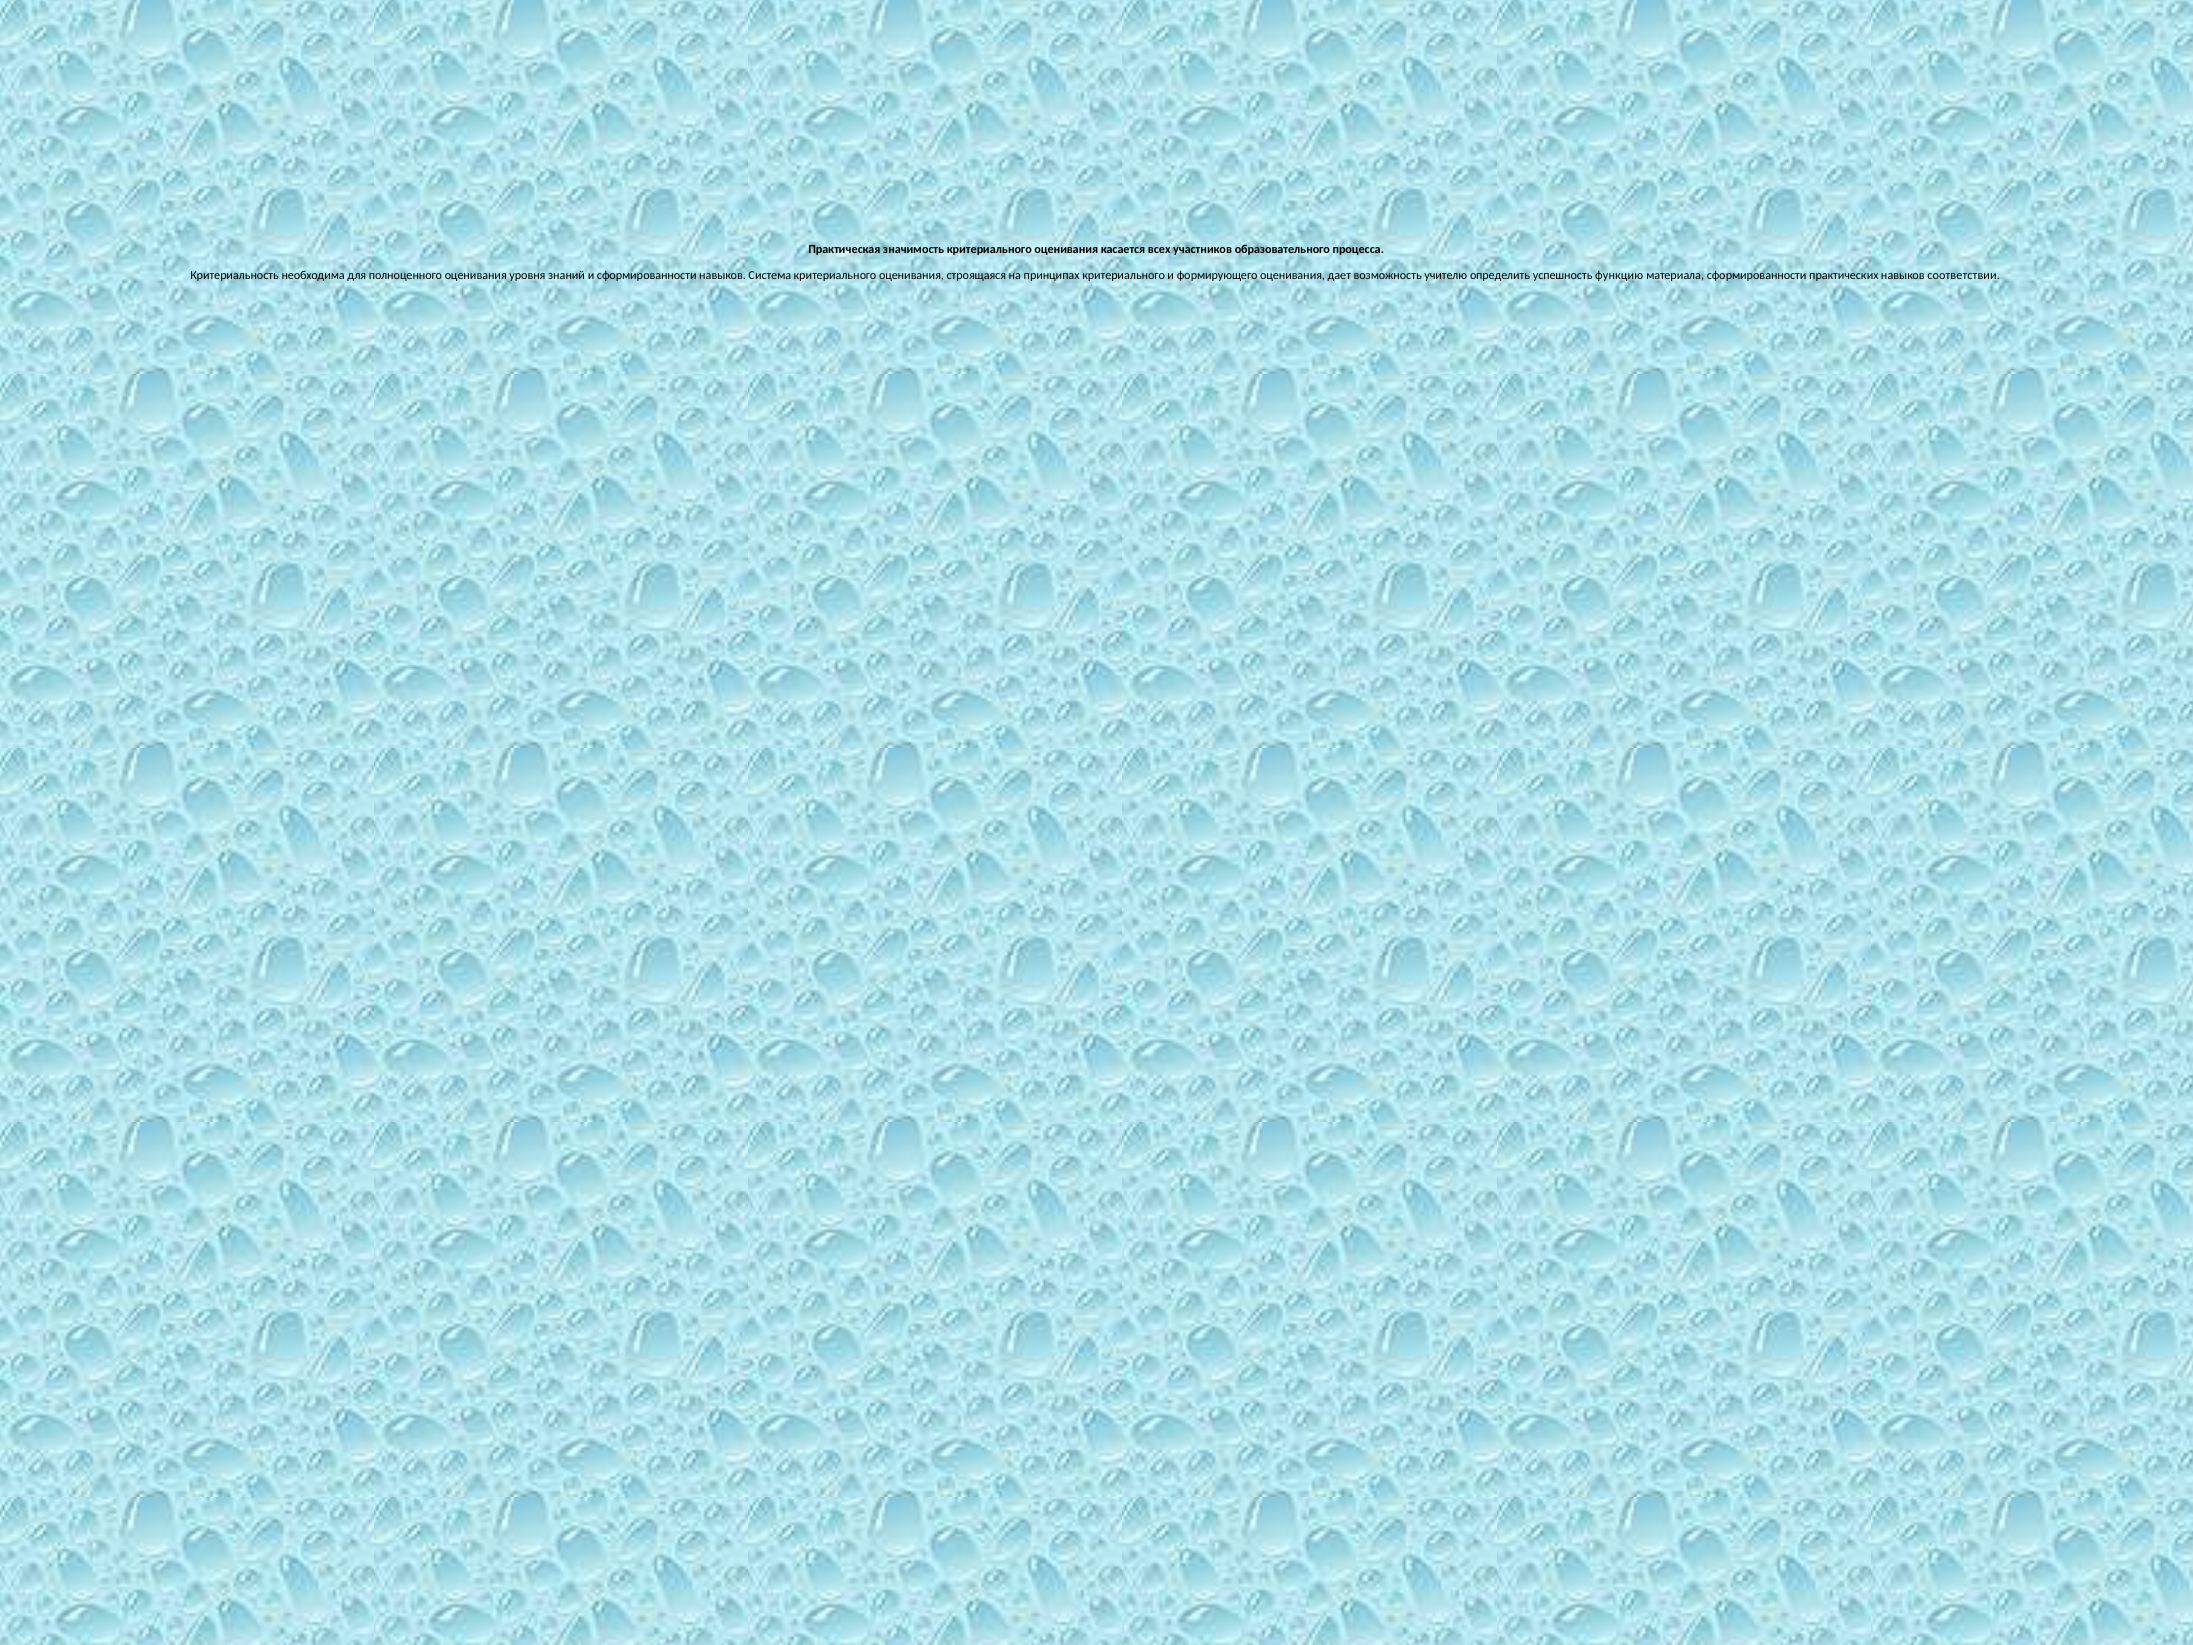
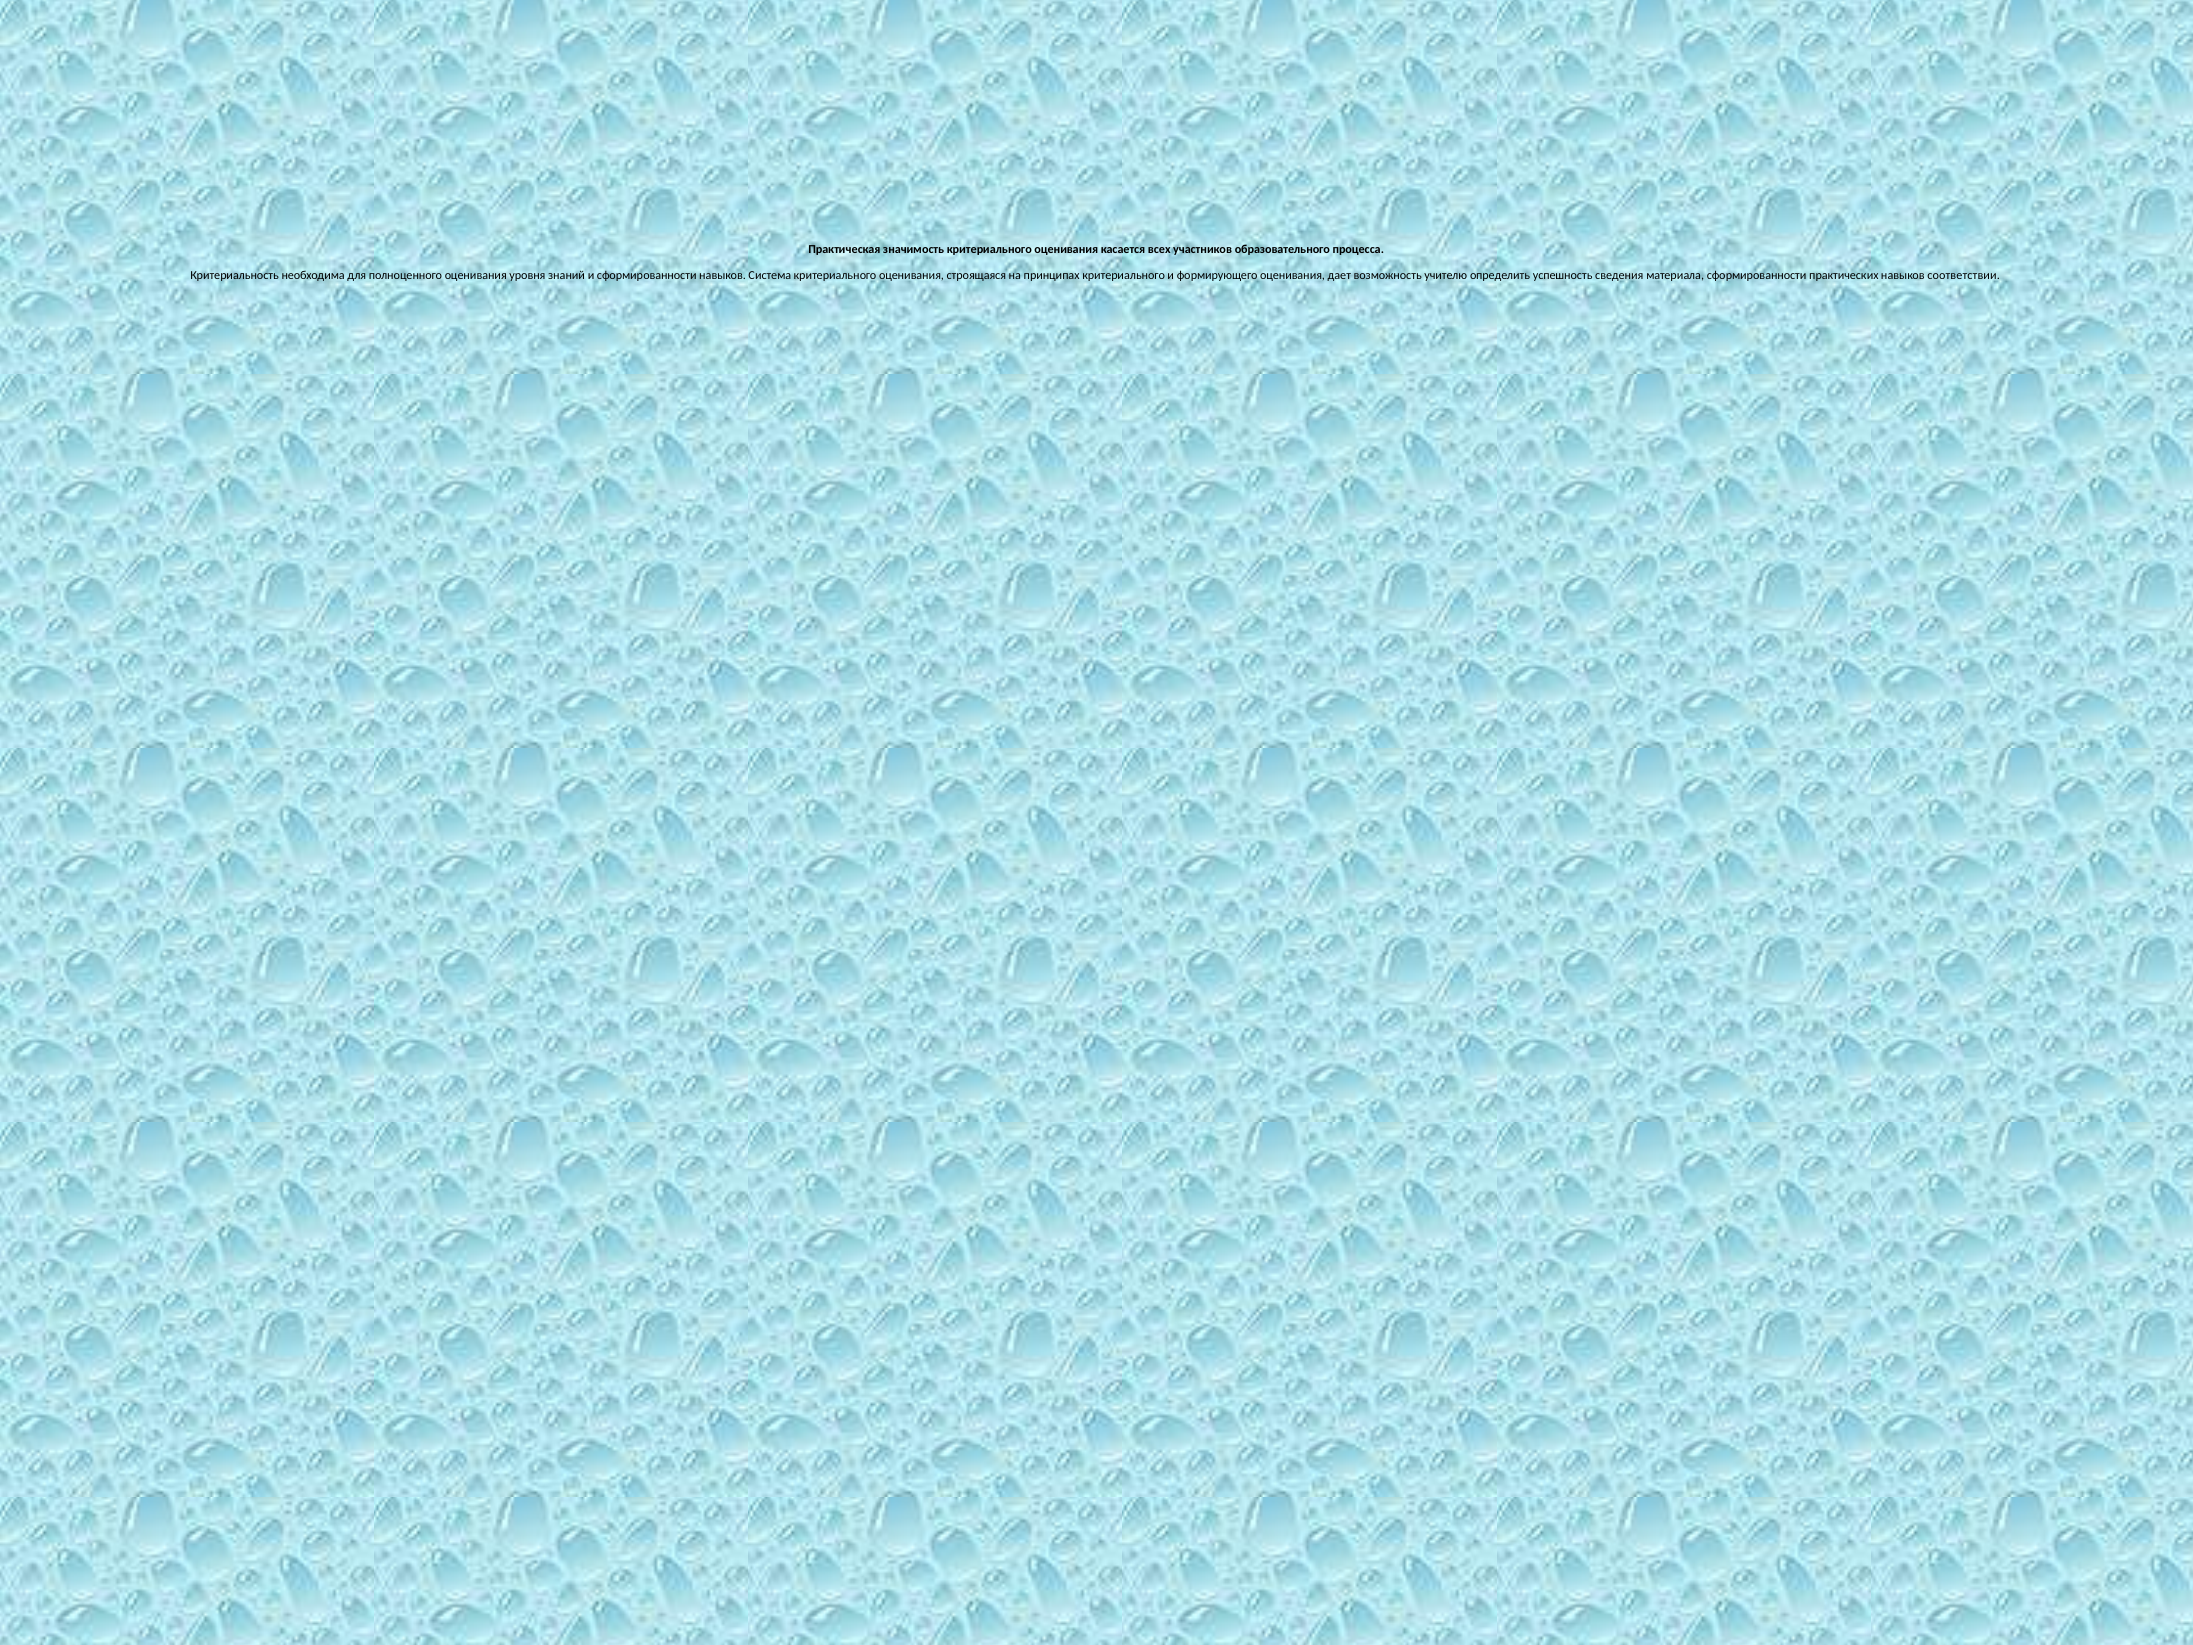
функцию: функцию -> сведения
